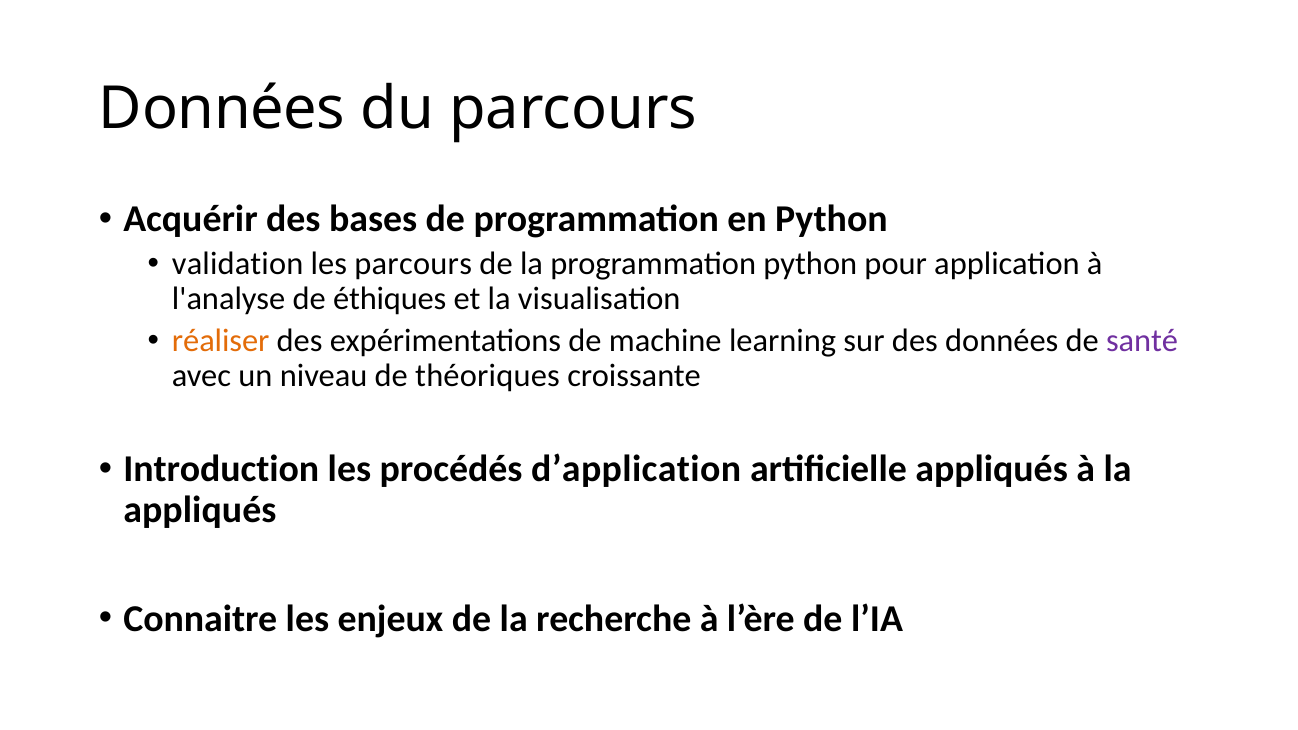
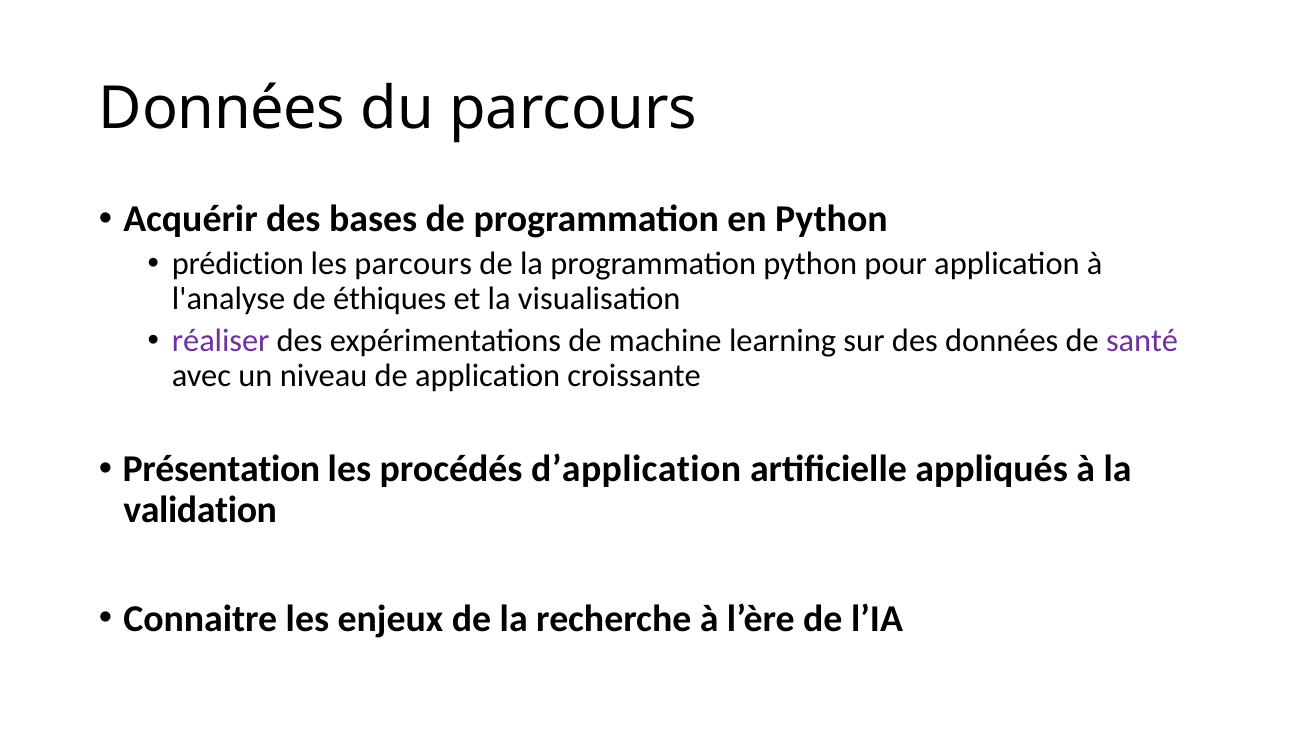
validation: validation -> prédiction
réaliser colour: orange -> purple
de théoriques: théoriques -> application
Introduction: Introduction -> Présentation
appliqués at (200, 510): appliqués -> validation
